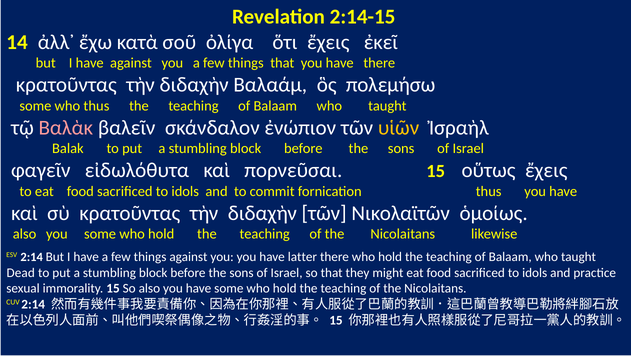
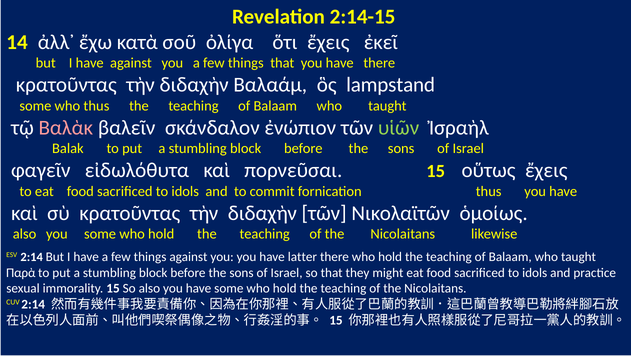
πολεμήσω: πολεμήσω -> lampstand
υἱῶν colour: yellow -> light green
Dead: Dead -> Παρὰ
